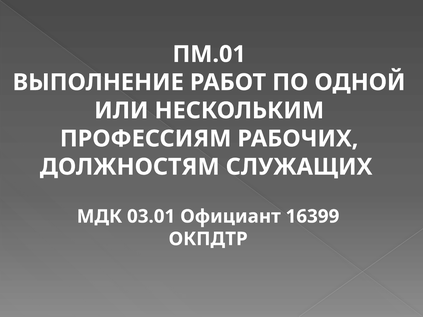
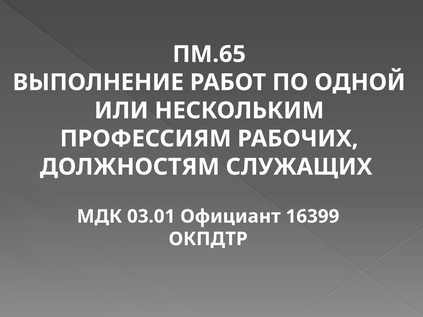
ПМ.01: ПМ.01 -> ПМ.65
